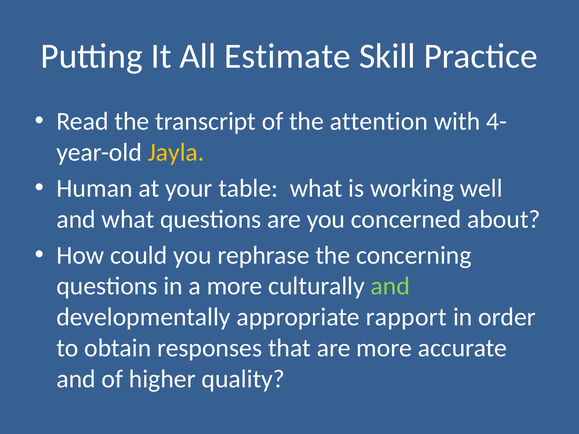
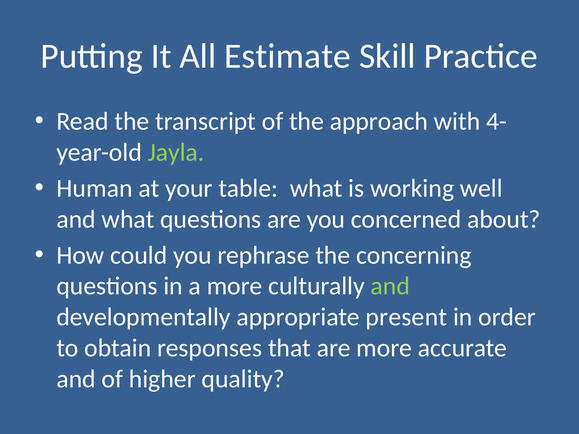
attention: attention -> approach
Jayla colour: yellow -> light green
rapport: rapport -> present
